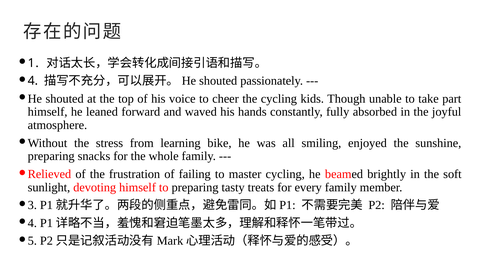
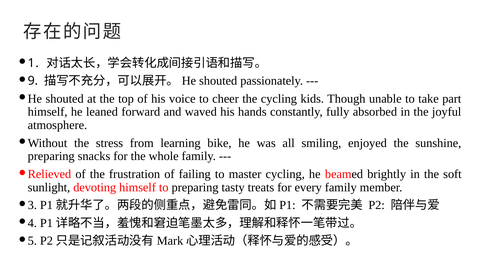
4 at (33, 81): 4 -> 9
